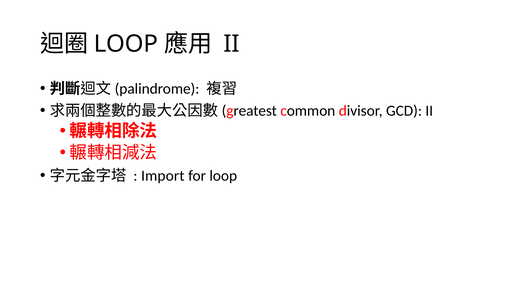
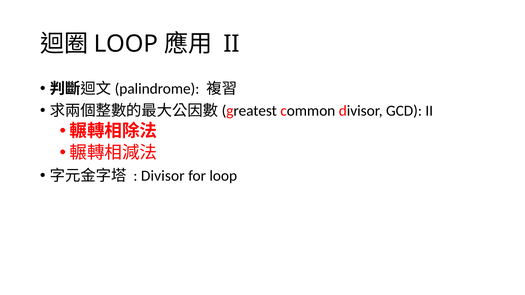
Import at (163, 176): Import -> Divisor
